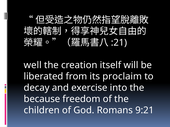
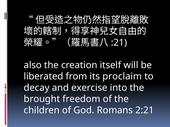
well: well -> also
because: because -> brought
9:21: 9:21 -> 2:21
